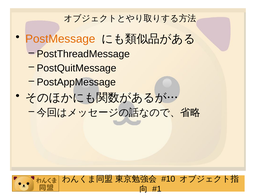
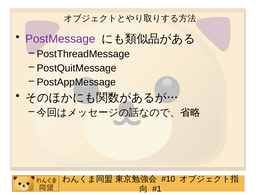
PostMessage colour: orange -> purple
